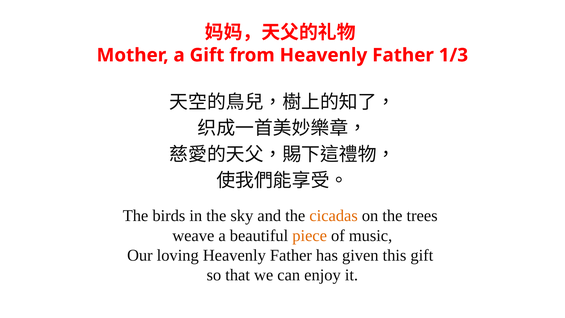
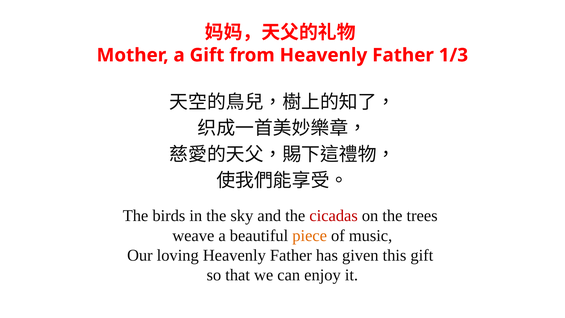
cicadas colour: orange -> red
